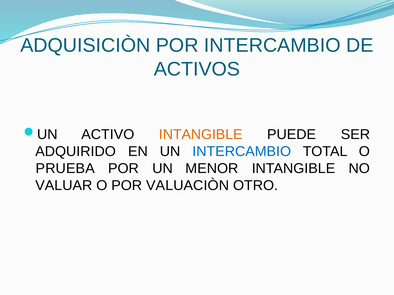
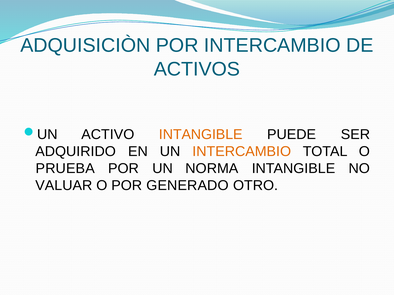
INTERCAMBIO at (242, 152) colour: blue -> orange
MENOR: MENOR -> NORMA
VALUACIÒN: VALUACIÒN -> GENERADO
